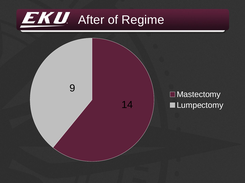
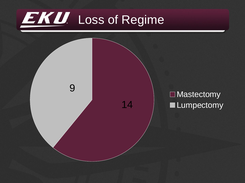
After: After -> Loss
